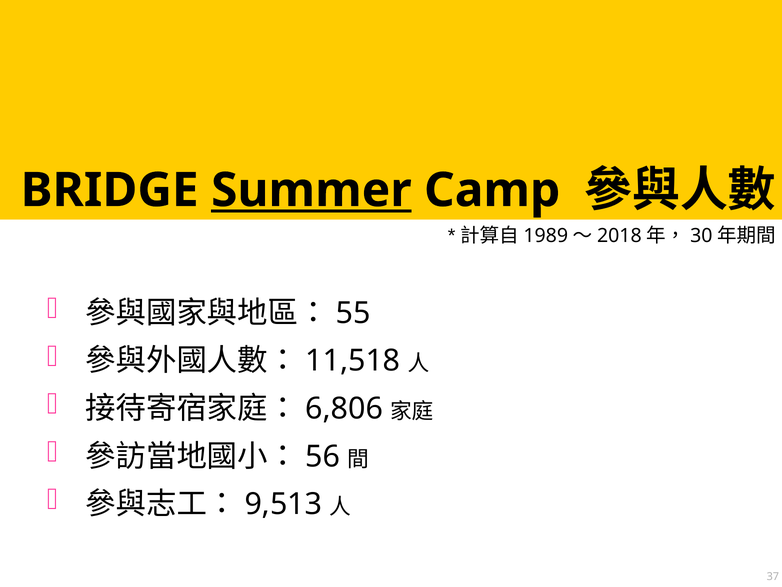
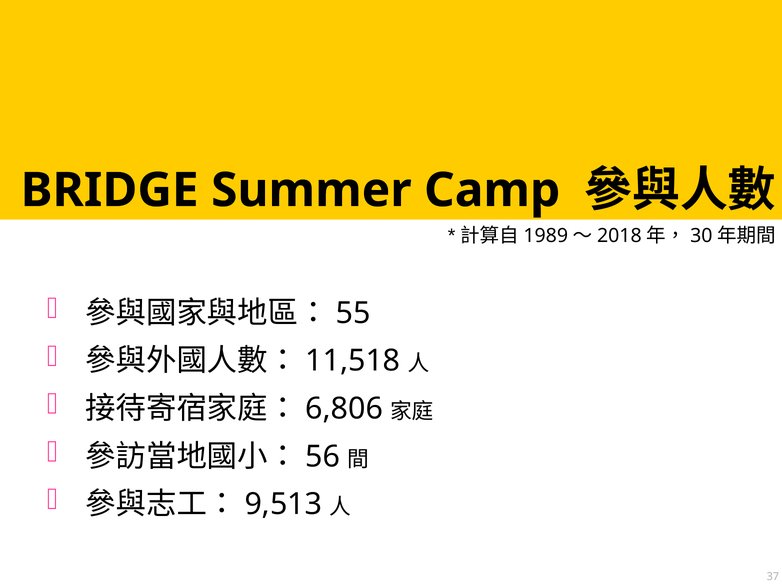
Summer underline: present -> none
